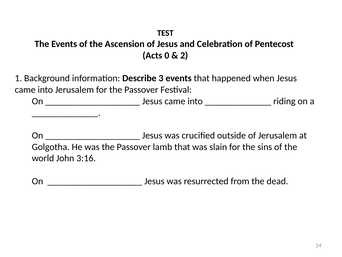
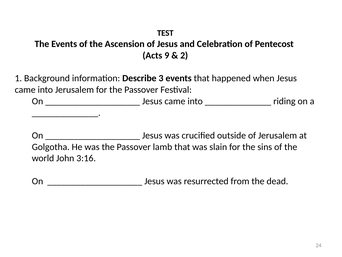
0: 0 -> 9
